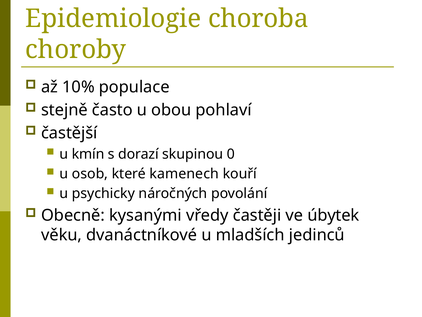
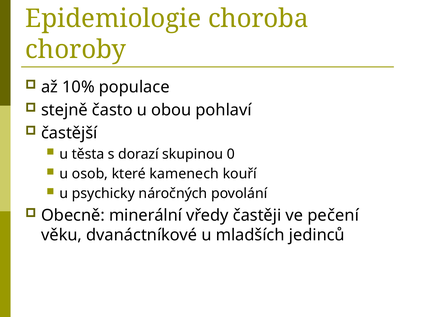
kmín: kmín -> těsta
kysanými: kysanými -> minerální
úbytek: úbytek -> pečení
